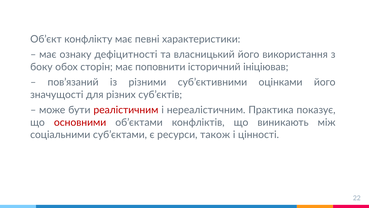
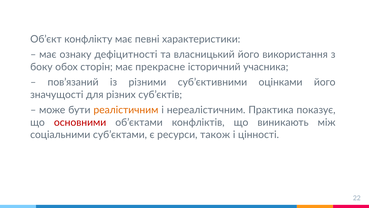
поповнити: поповнити -> прекрасне
ініціював: ініціював -> учасника
реалістичним colour: red -> orange
